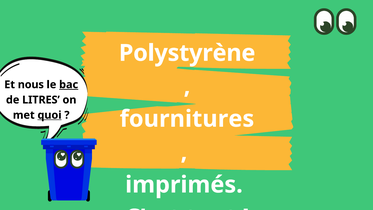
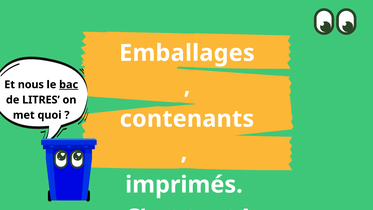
Polystyrène: Polystyrène -> Emballages
quoi underline: present -> none
fournitures: fournitures -> contenants
